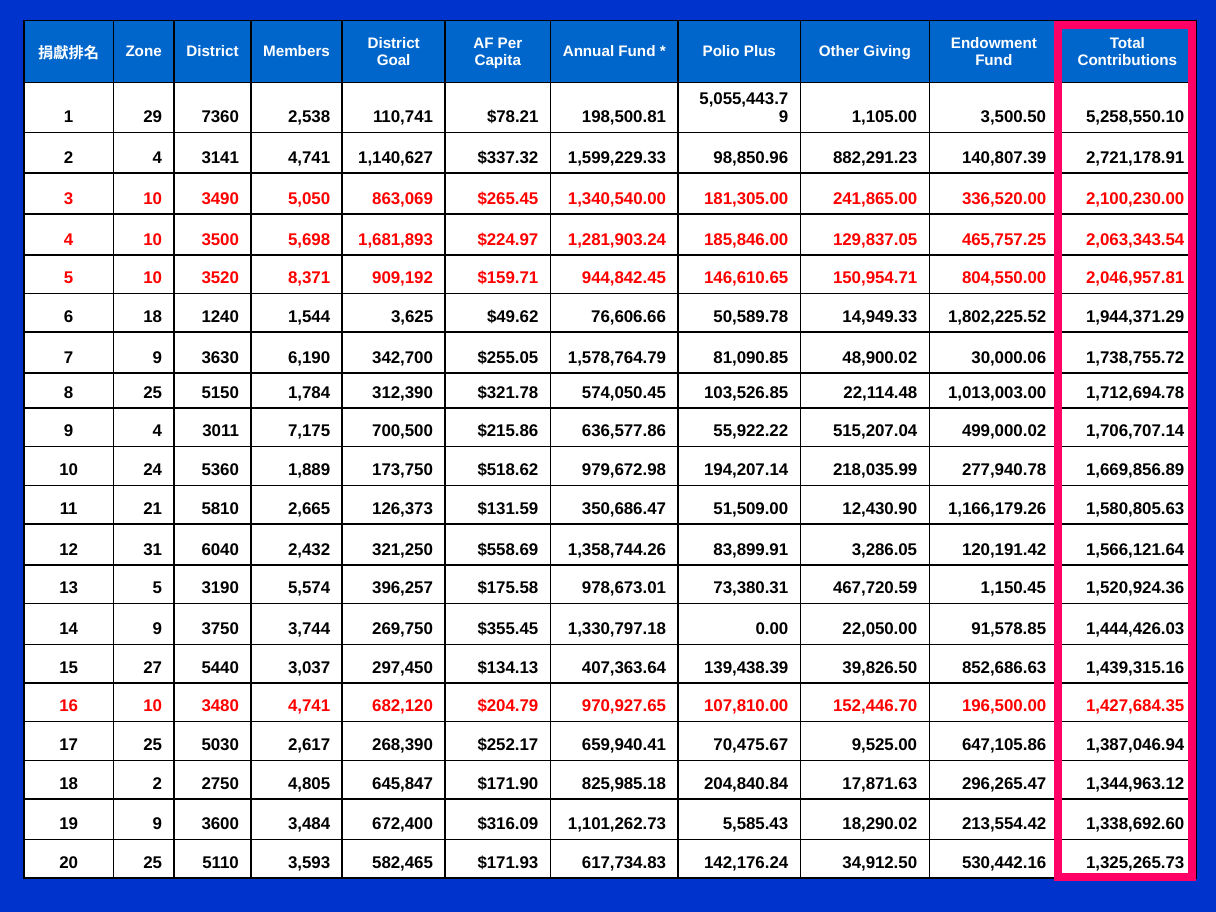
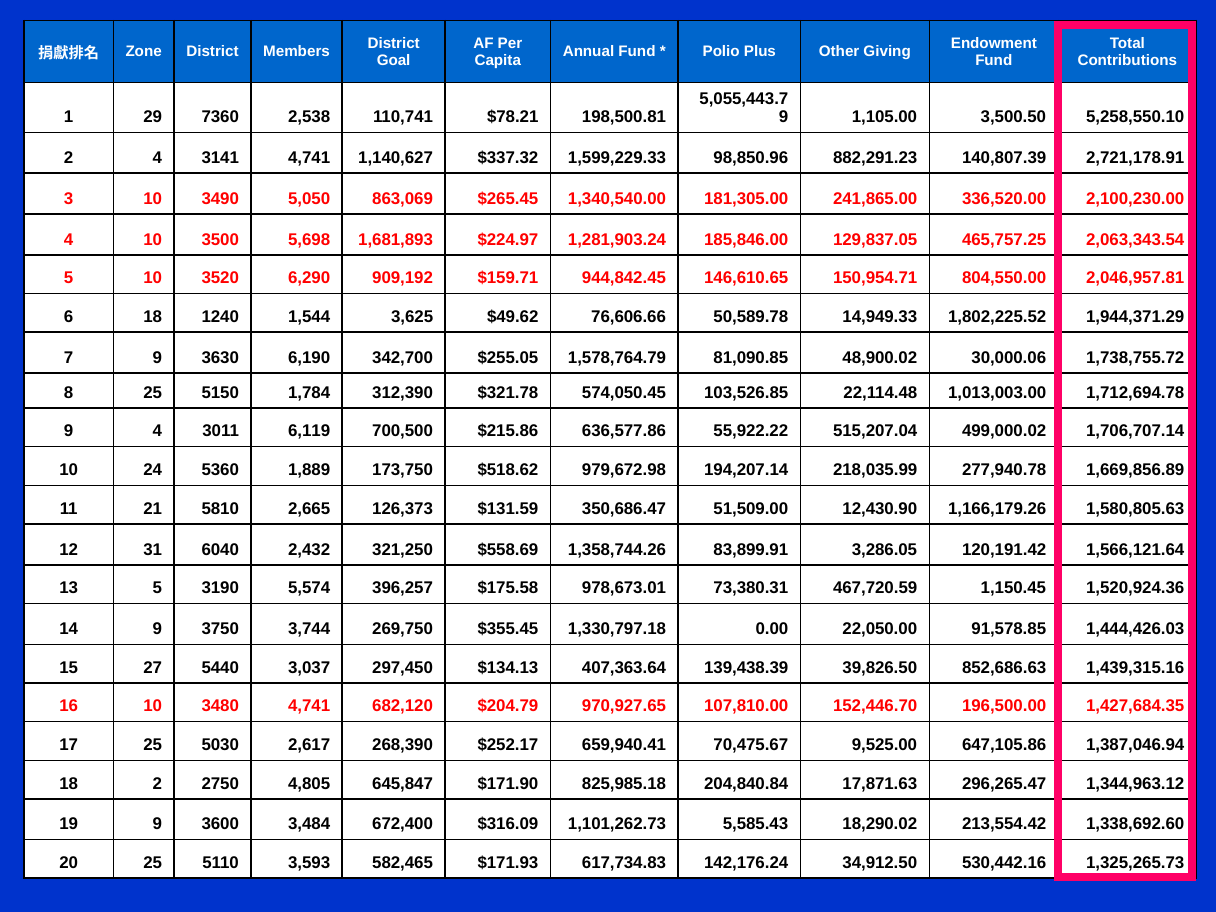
8,371: 8,371 -> 6,290
7,175: 7,175 -> 6,119
